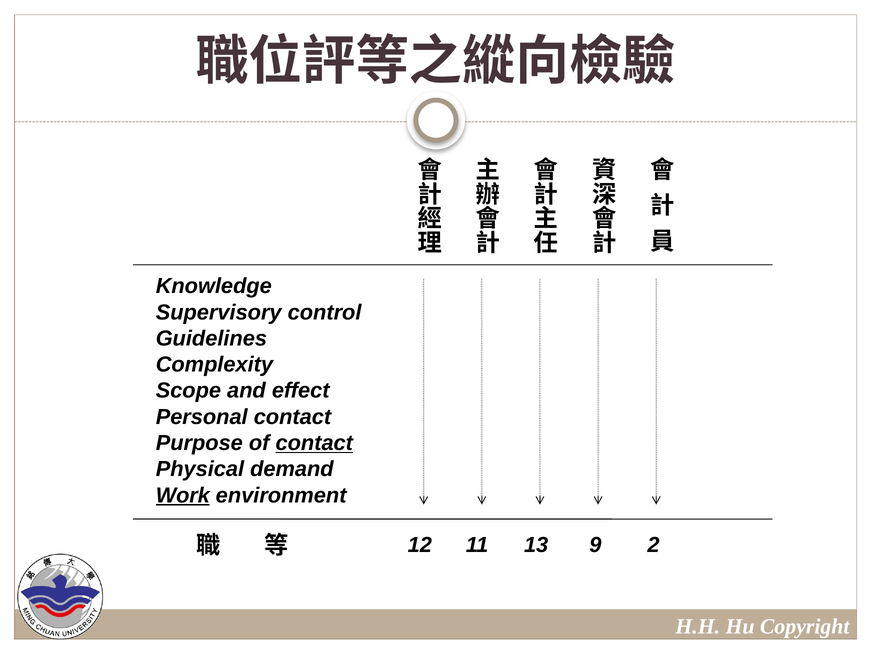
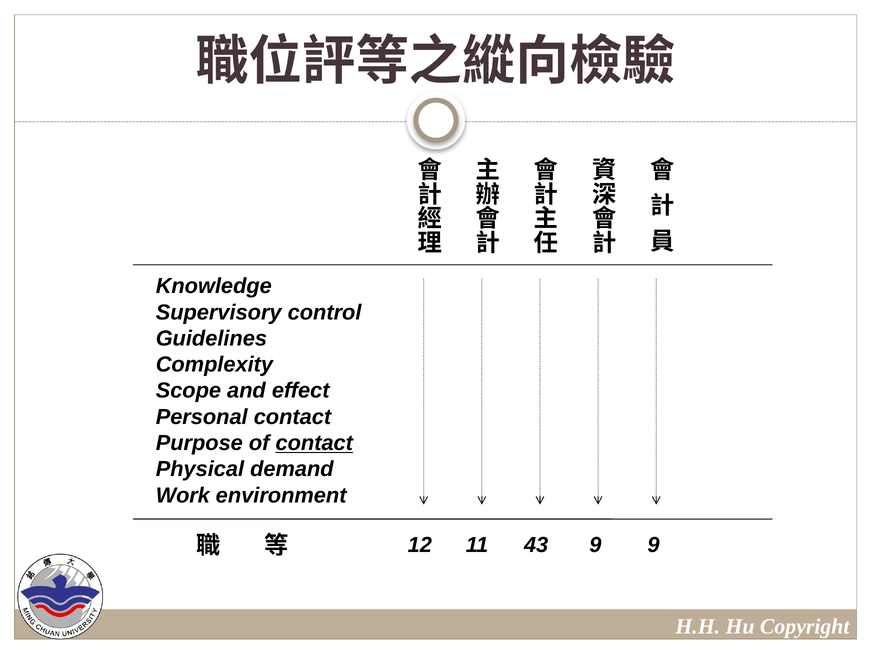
Work underline: present -> none
13: 13 -> 43
9 2: 2 -> 9
